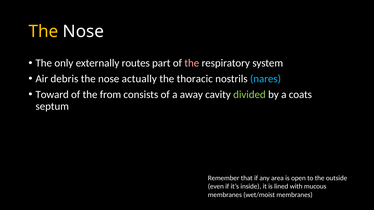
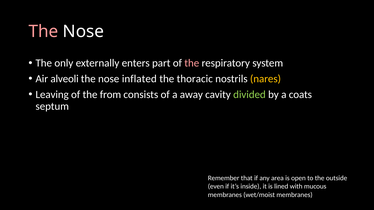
The at (43, 31) colour: yellow -> pink
routes: routes -> enters
debris: debris -> alveoli
actually: actually -> inflated
nares colour: light blue -> yellow
Toward: Toward -> Leaving
